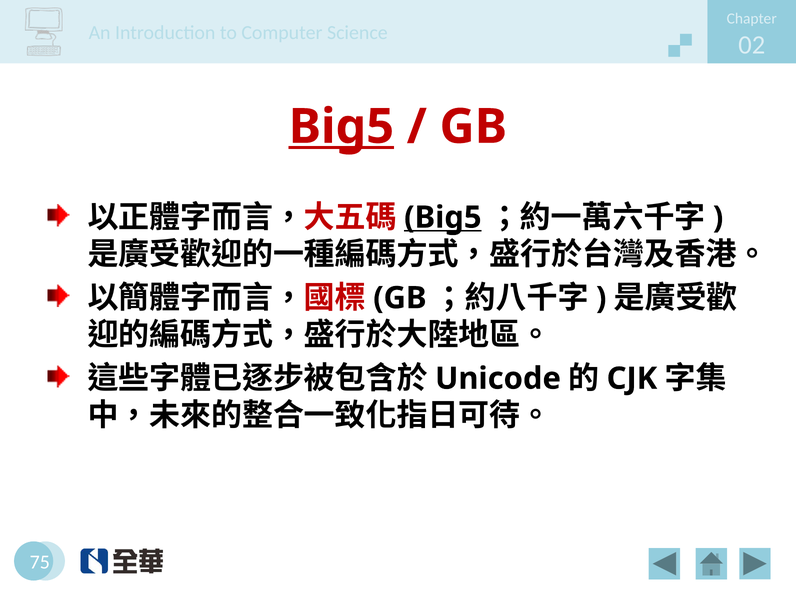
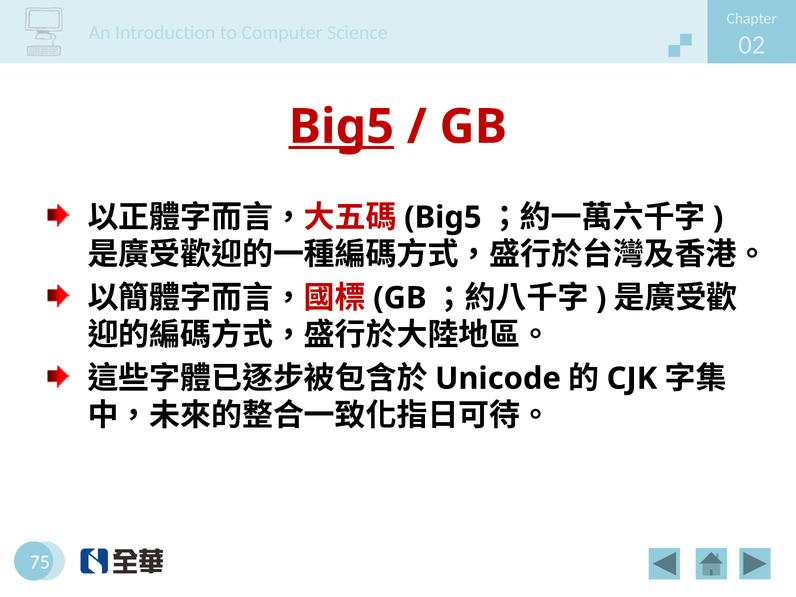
Big5 at (443, 217) underline: present -> none
